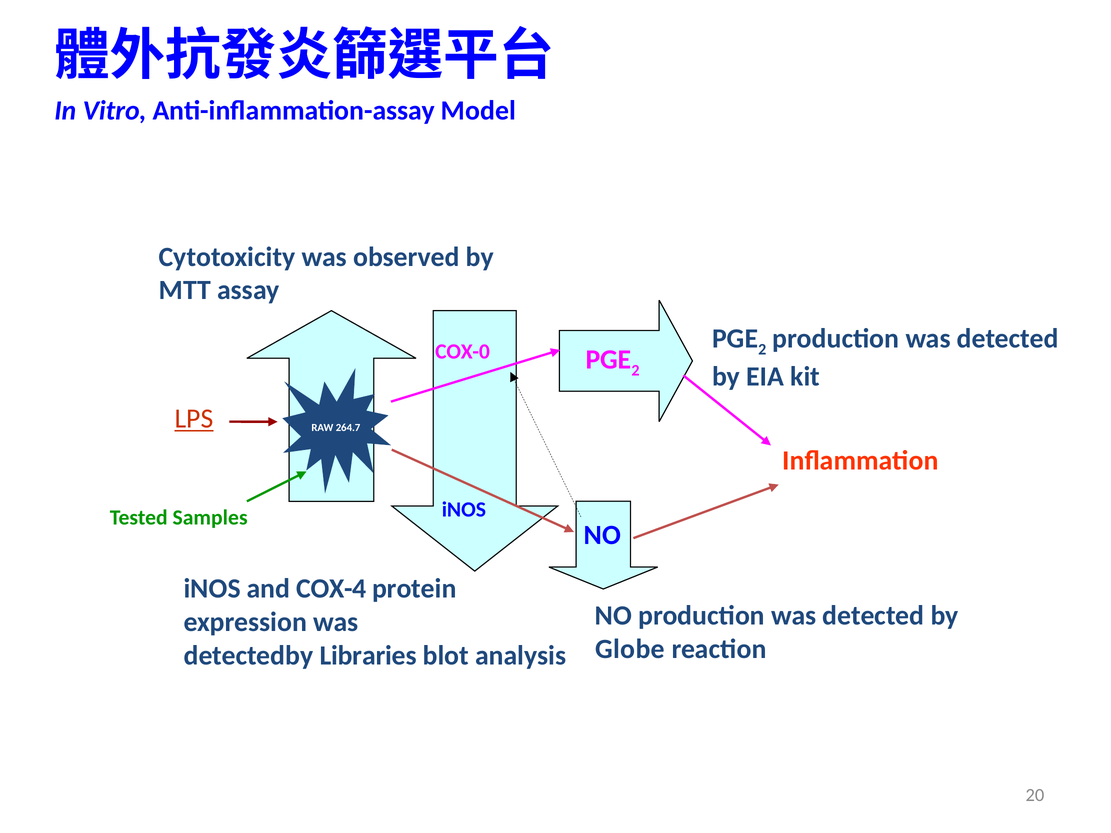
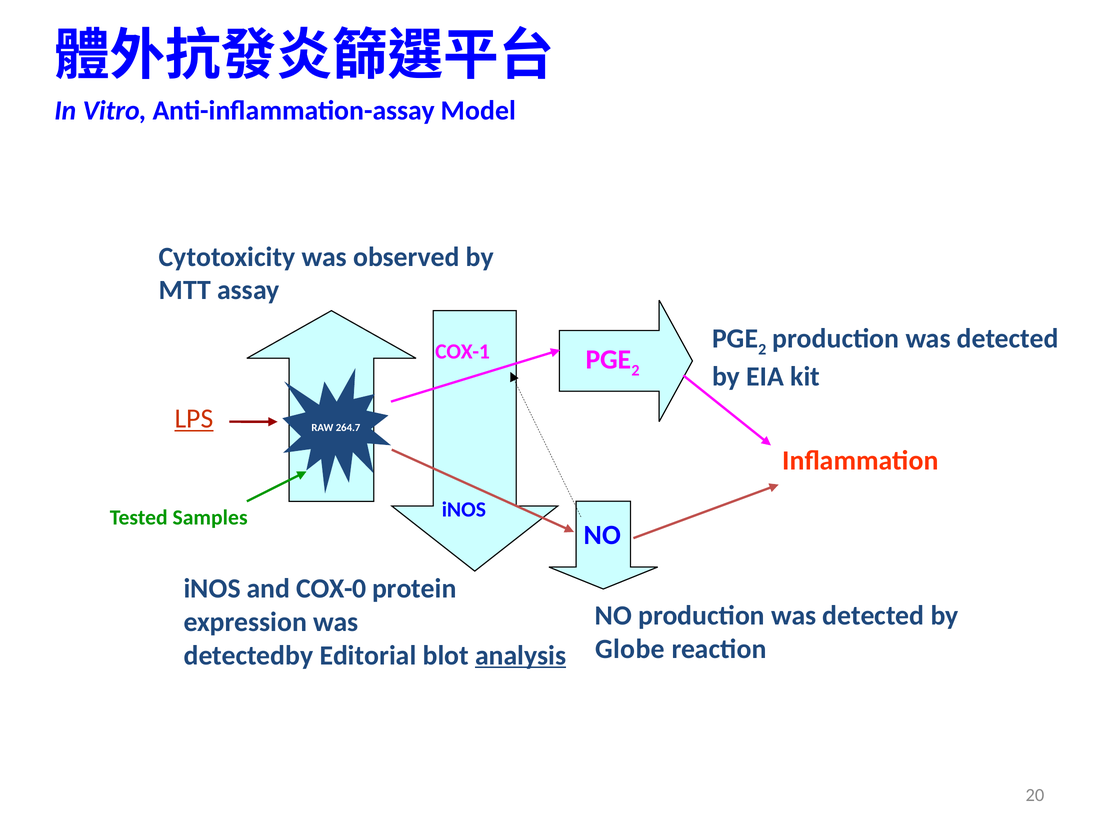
COX-0: COX-0 -> COX-1
COX-4: COX-4 -> COX-0
Libraries: Libraries -> Editorial
analysis underline: none -> present
